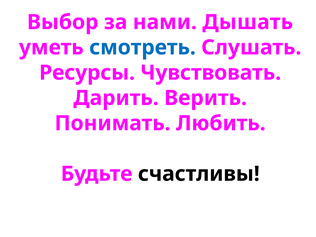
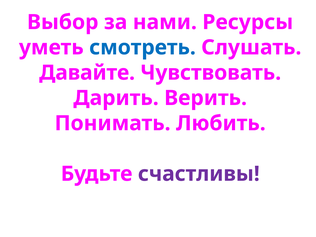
Дышать: Дышать -> Ресурсы
Ресурсы: Ресурсы -> Давайте
счастливы colour: black -> purple
